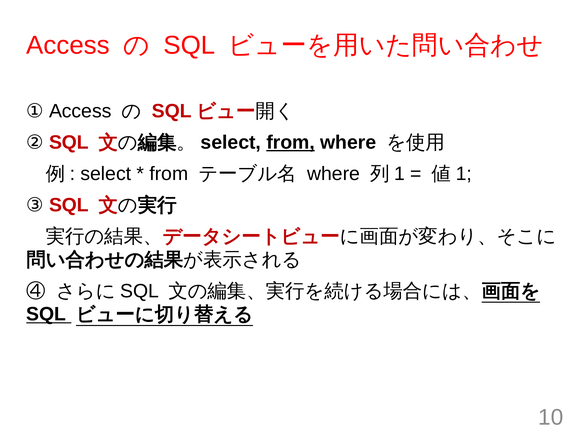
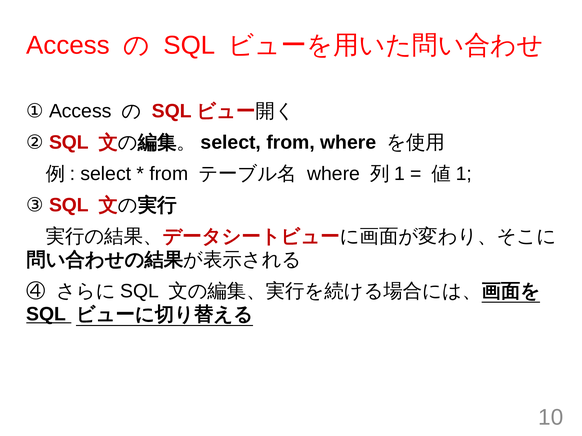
from at (291, 143) underline: present -> none
